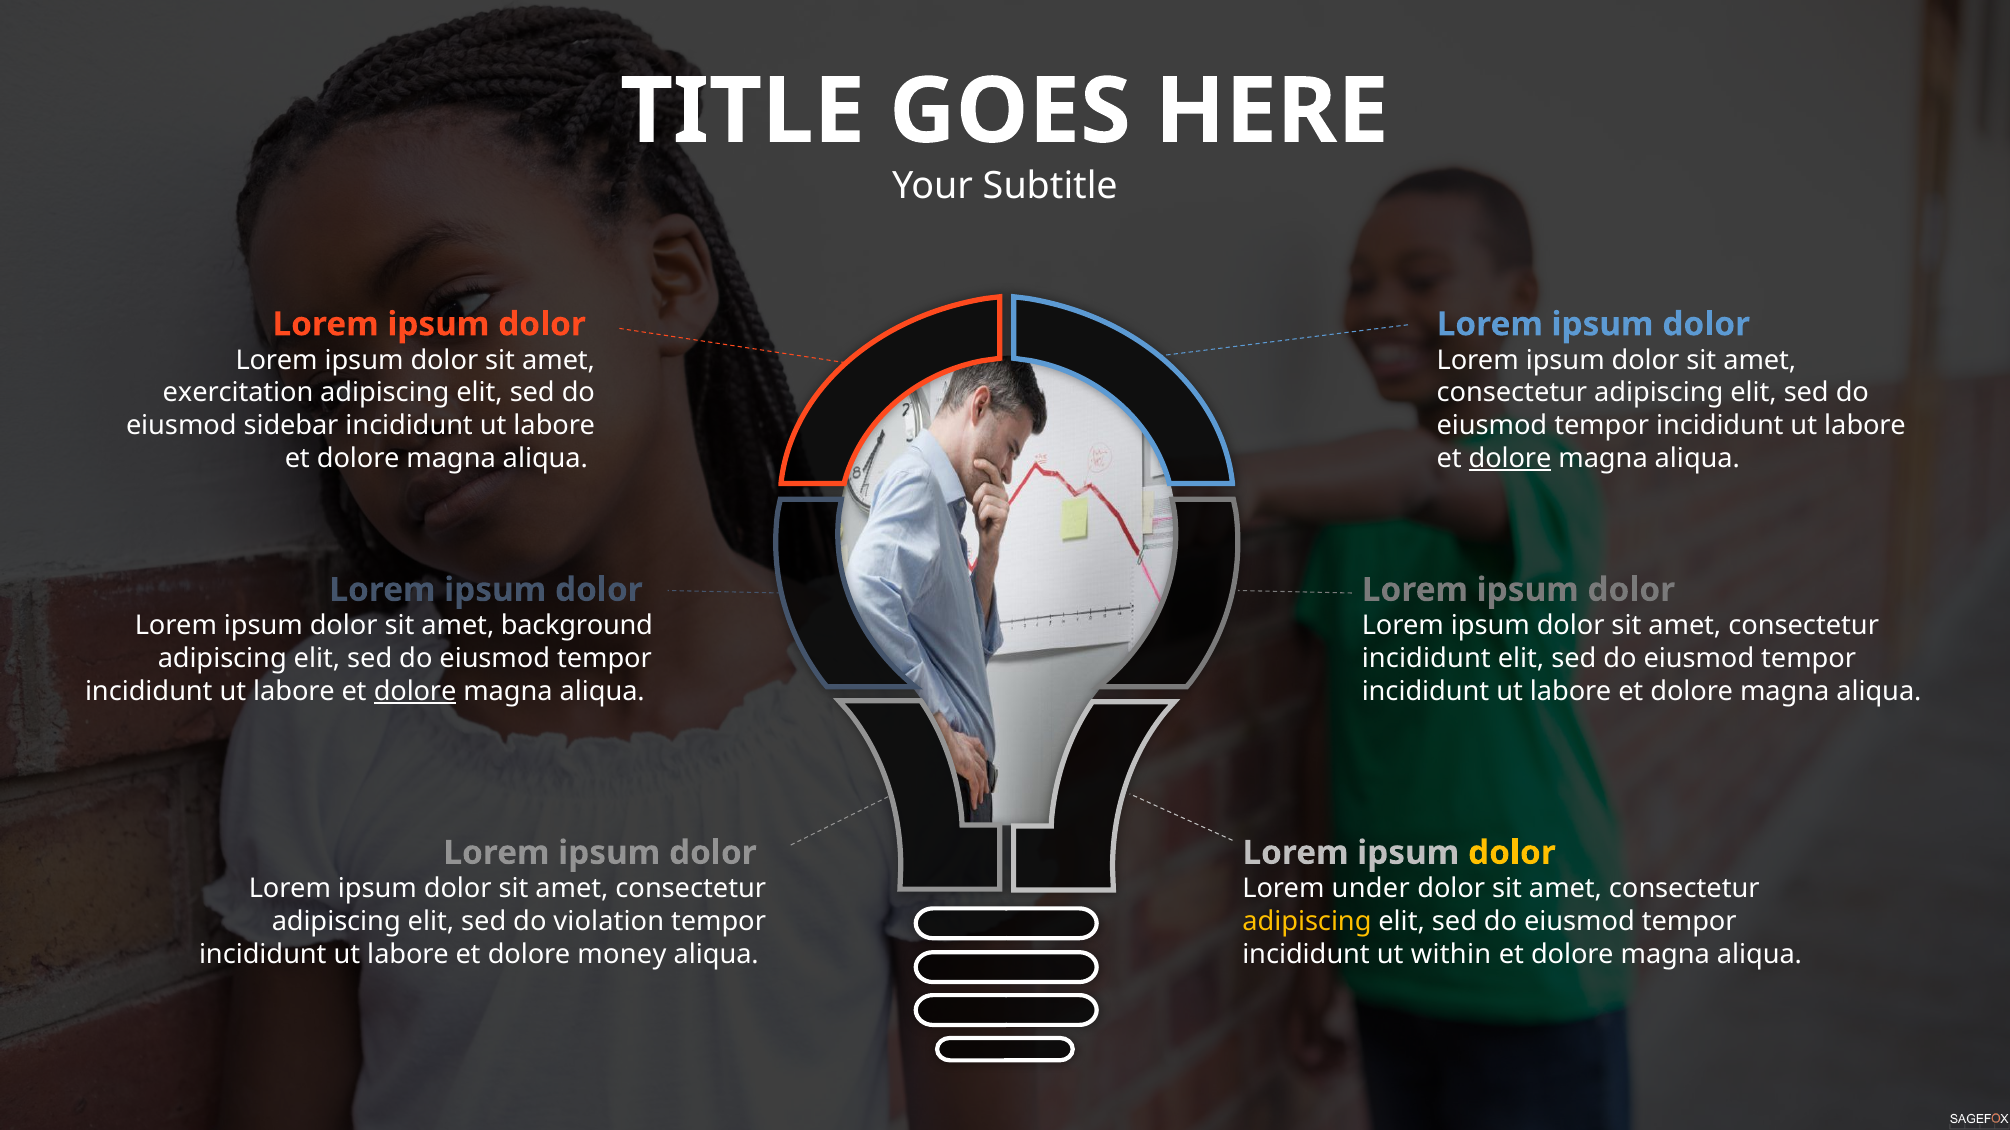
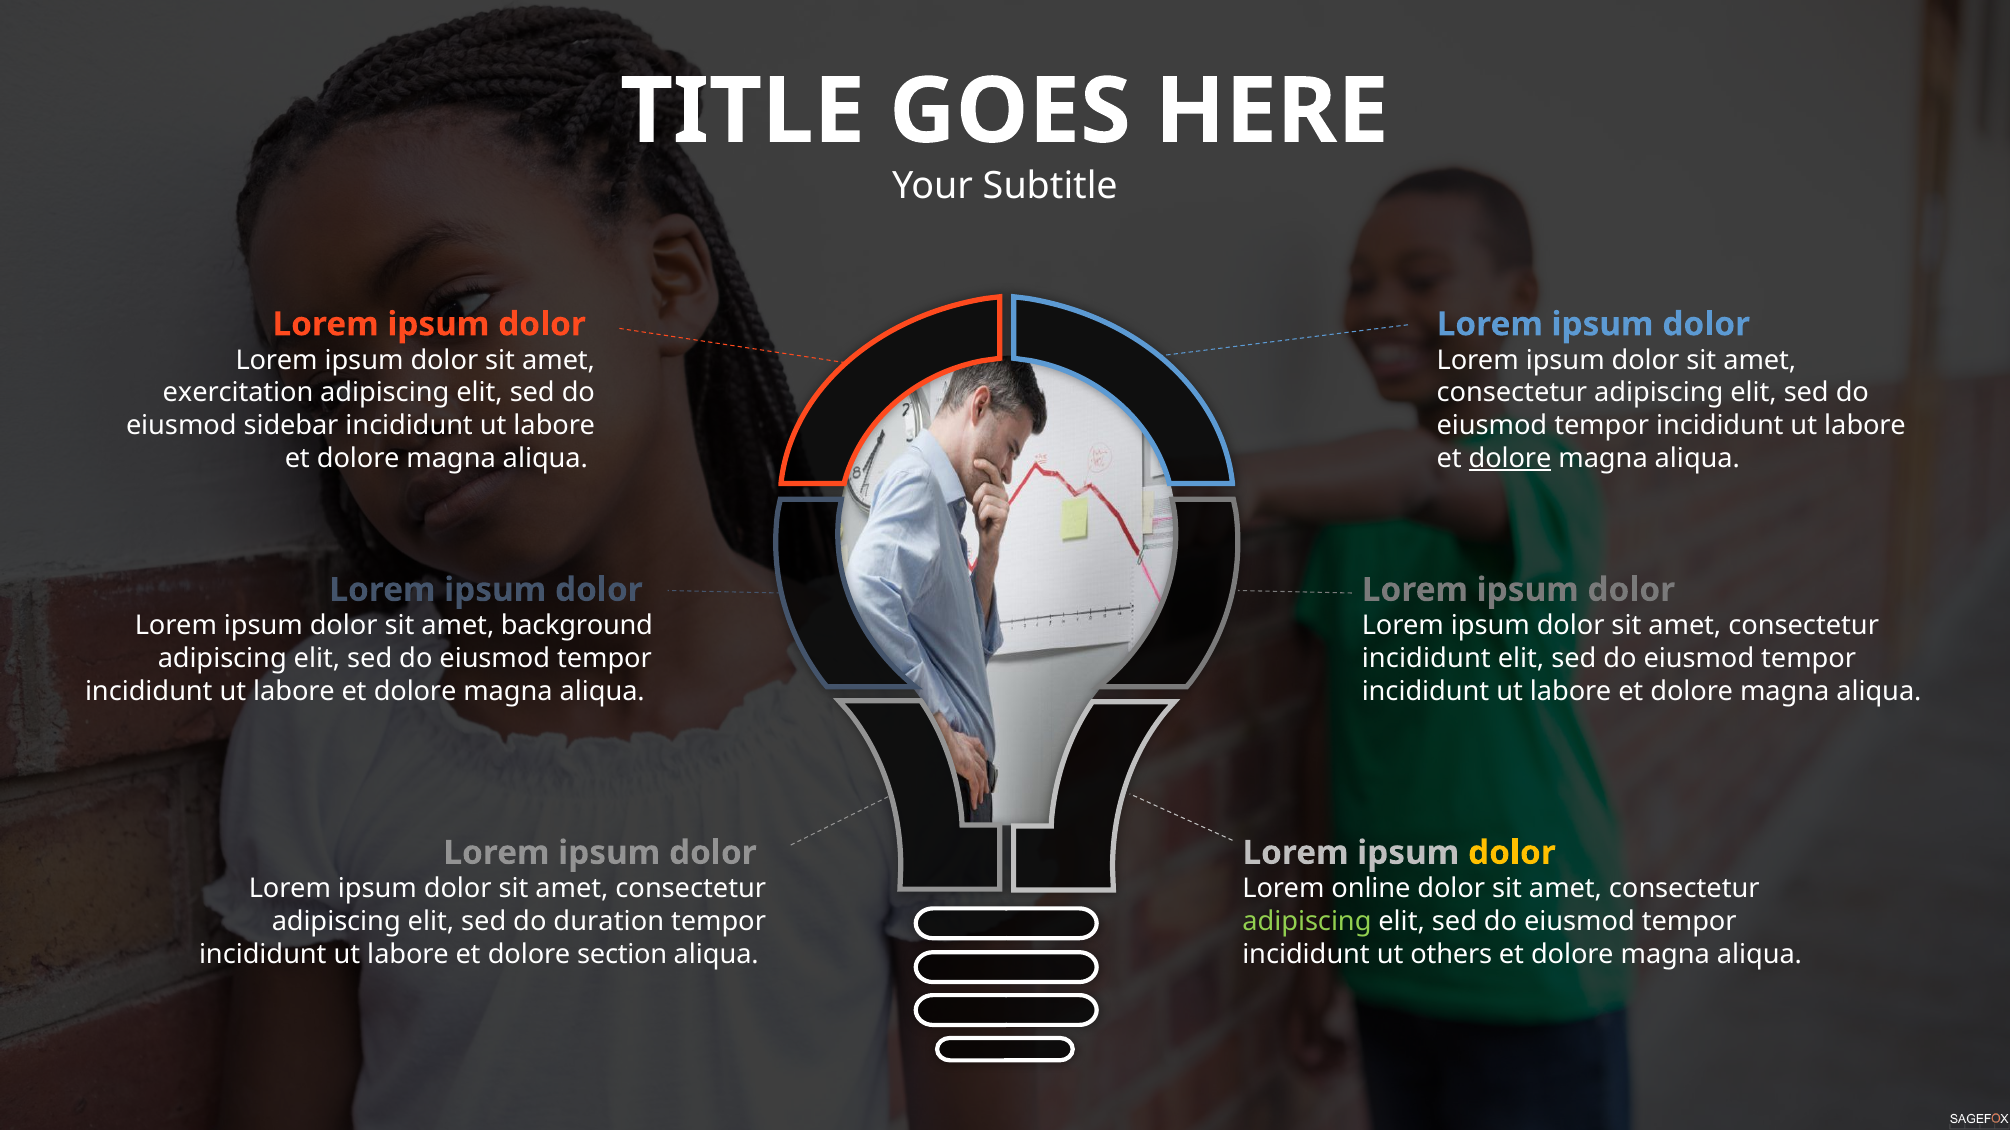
dolore at (415, 692) underline: present -> none
under: under -> online
violation: violation -> duration
adipiscing at (1307, 922) colour: yellow -> light green
money: money -> section
within: within -> others
